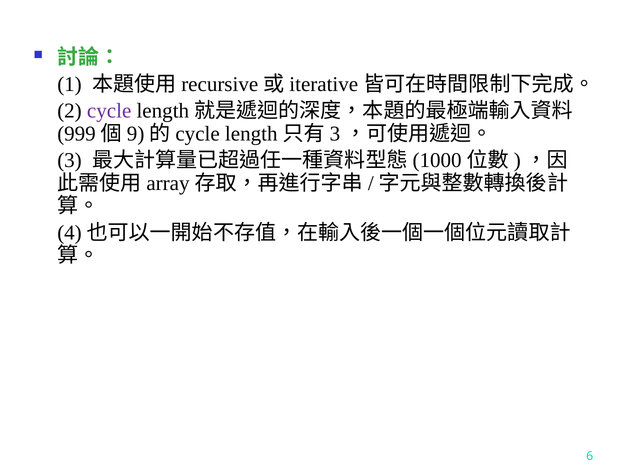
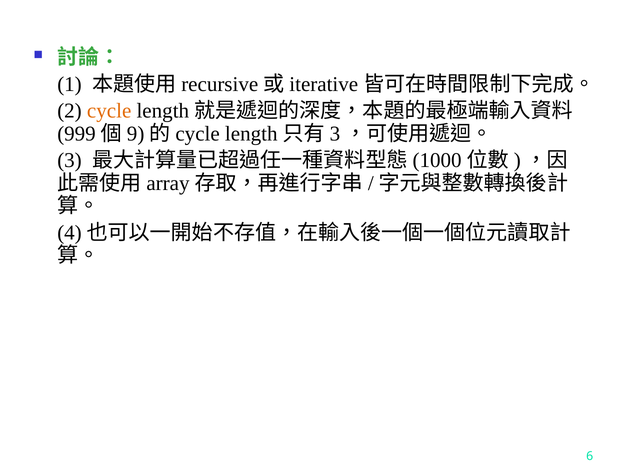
cycle colour: purple -> orange
